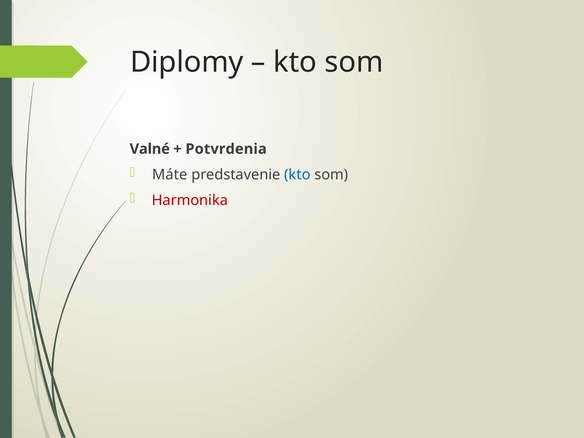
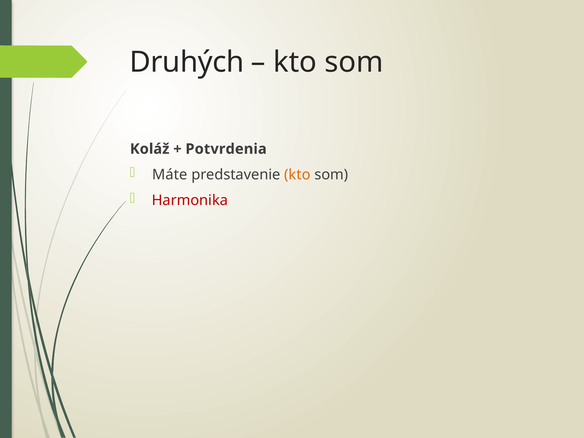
Diplomy: Diplomy -> Druhých
Valné: Valné -> Koláž
kto at (297, 175) colour: blue -> orange
